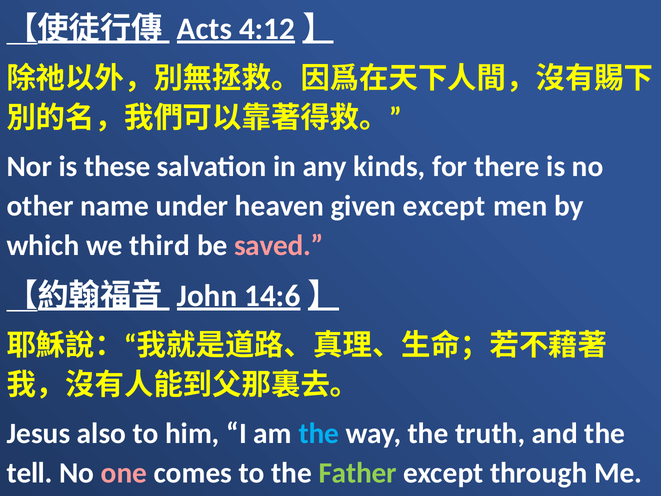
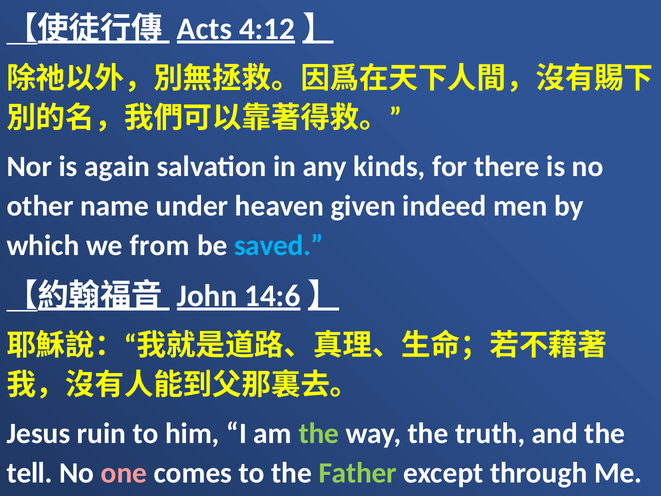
these: these -> again
given except: except -> indeed
third: third -> from
saved colour: pink -> light blue
also: also -> ruin
the at (319, 433) colour: light blue -> light green
